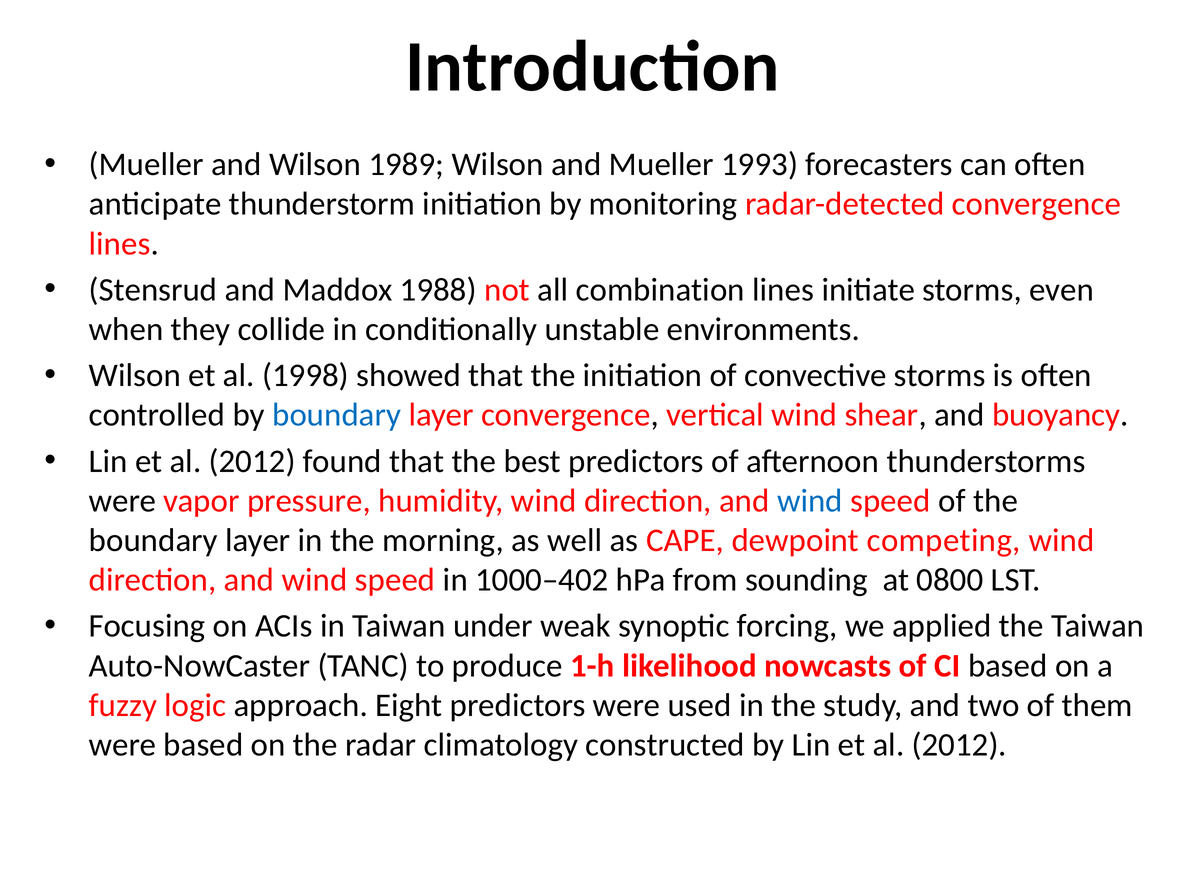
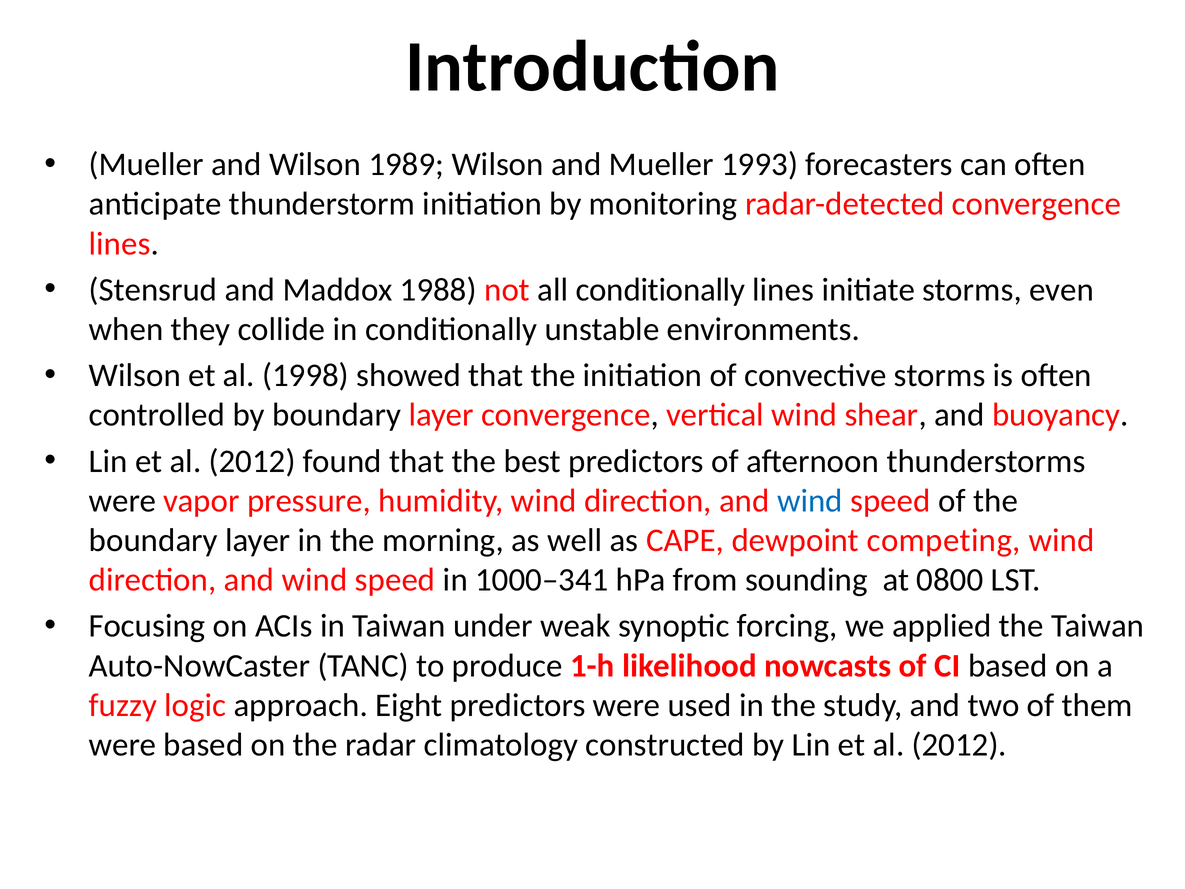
all combination: combination -> conditionally
boundary at (337, 415) colour: blue -> black
1000–402: 1000–402 -> 1000–341
